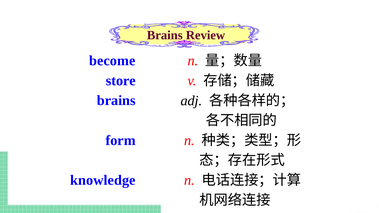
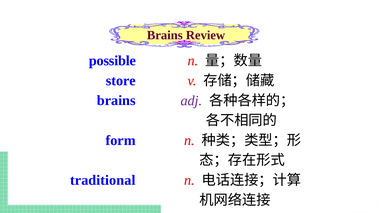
become: become -> possible
adj colour: black -> purple
knowledge: knowledge -> traditional
